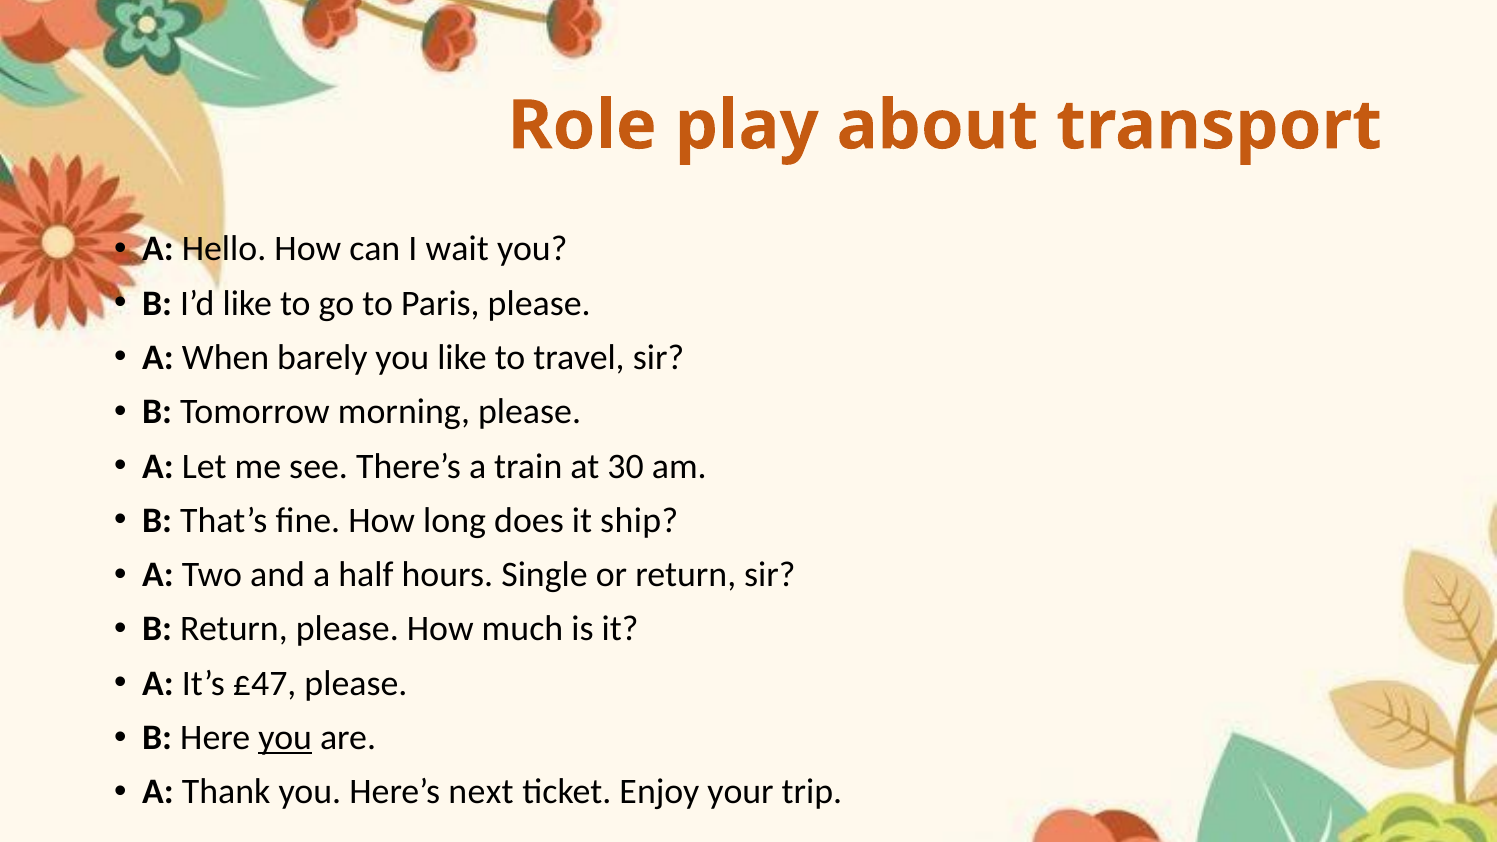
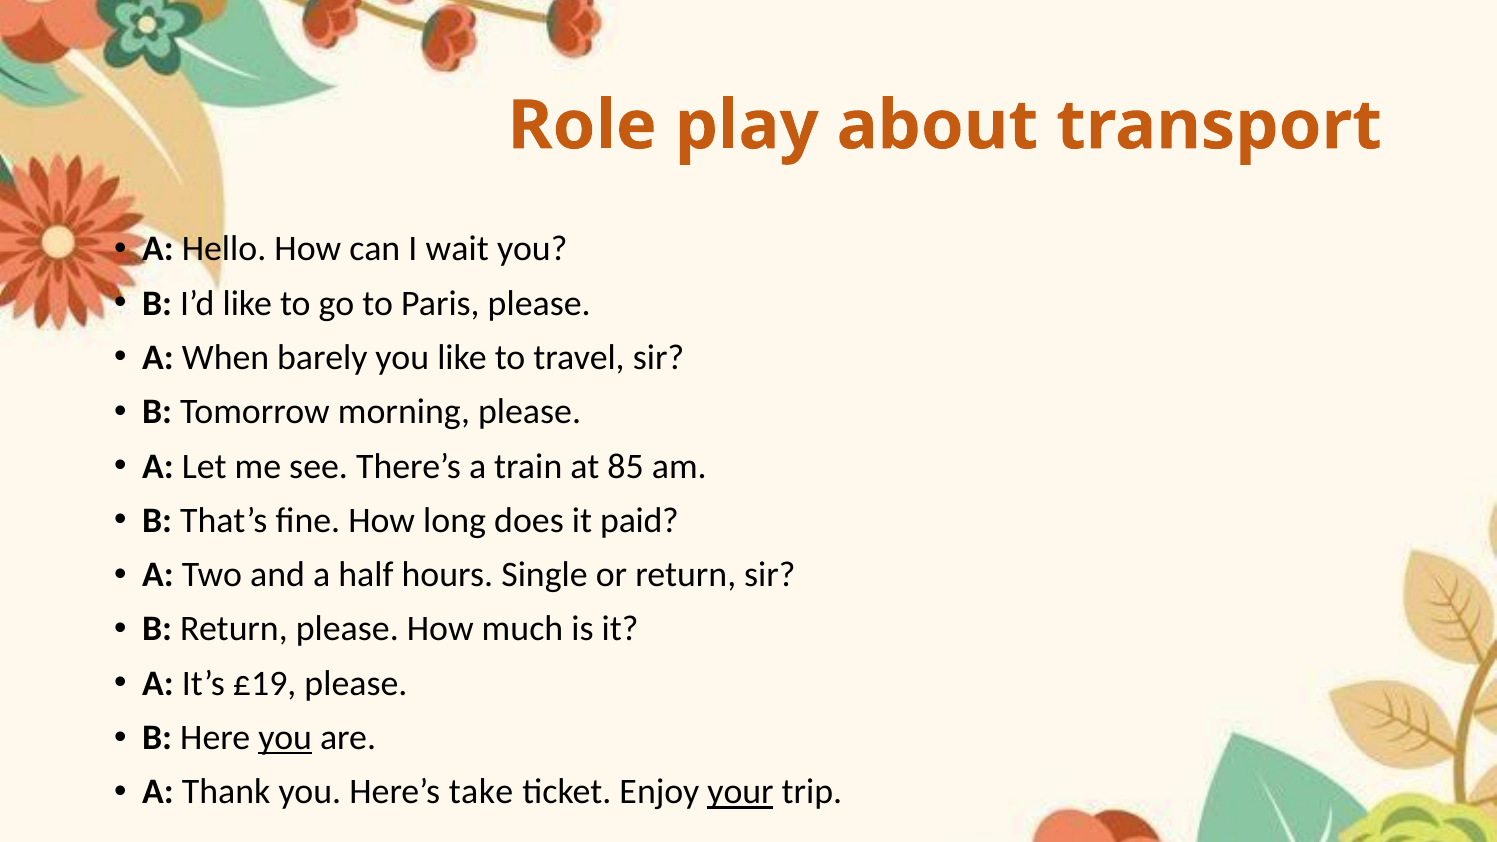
30: 30 -> 85
ship: ship -> paid
£47: £47 -> £19
next: next -> take
your underline: none -> present
